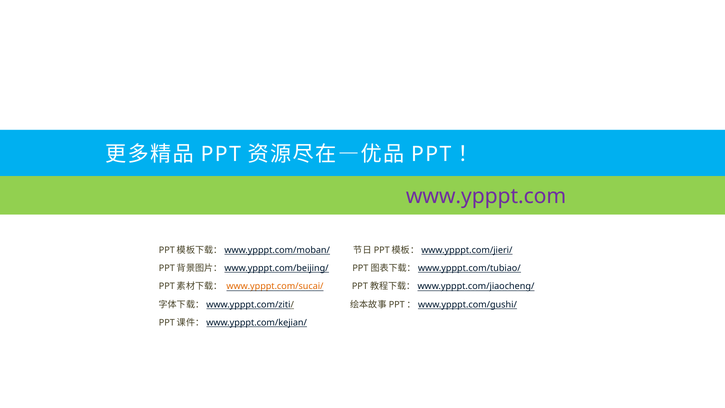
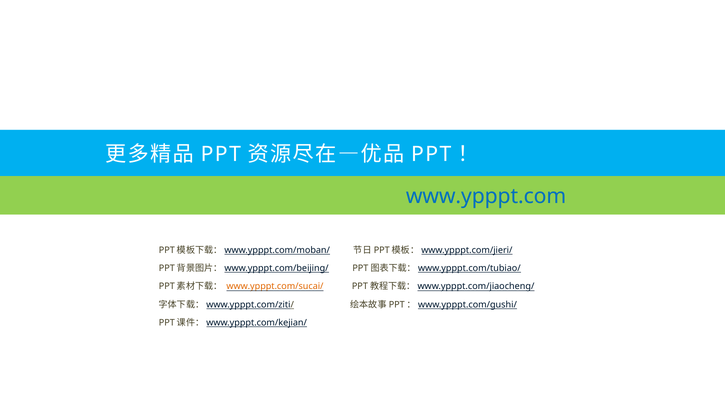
www.ypppt.com colour: purple -> blue
